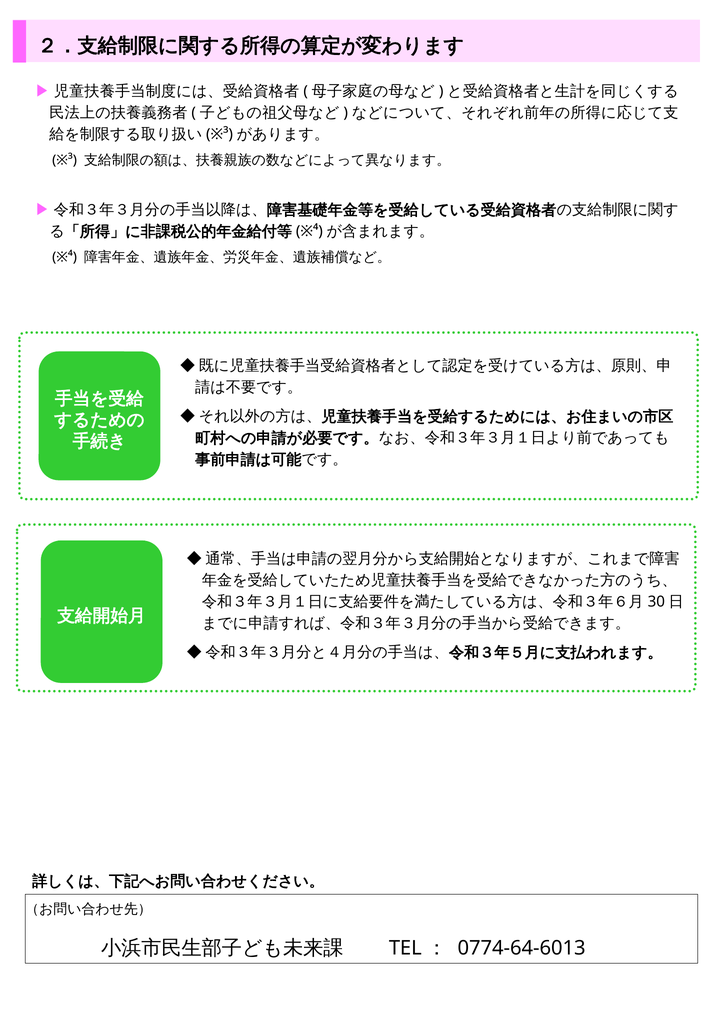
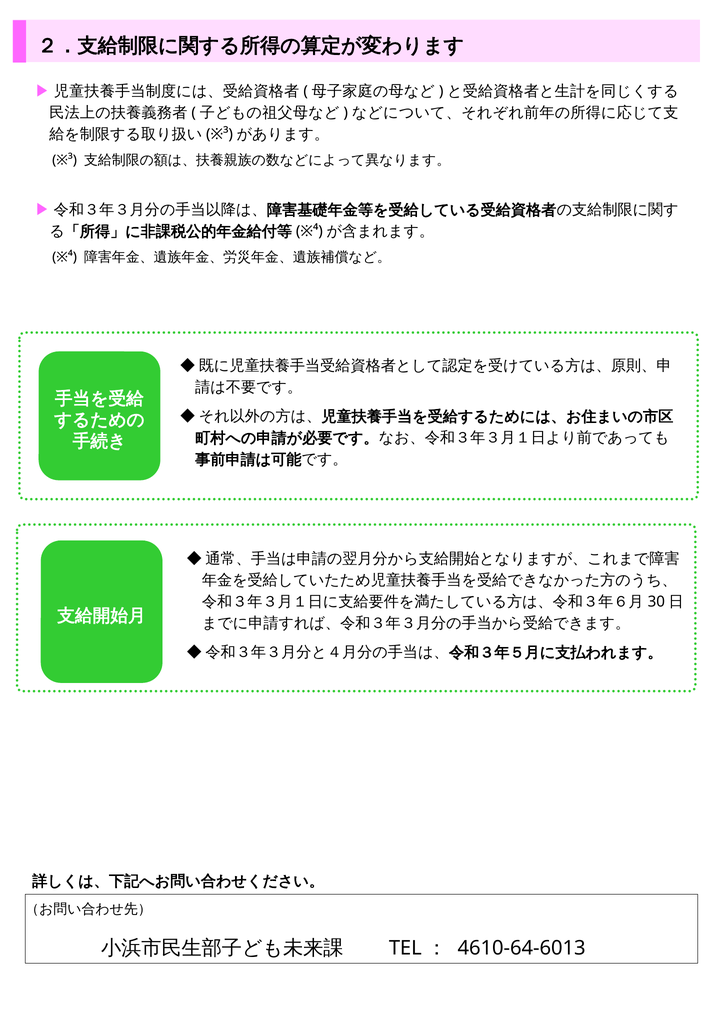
0774-64-6013: 0774-64-6013 -> 4610-64-6013
